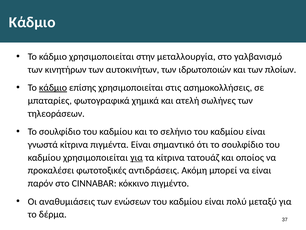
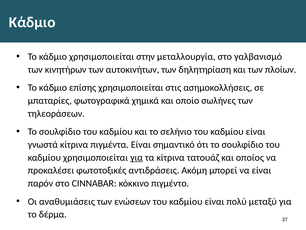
ιδρωτοποιών: ιδρωτοποιών -> δηλητηρίαση
κάδμιο at (53, 87) underline: present -> none
ατελή: ατελή -> οποίο
